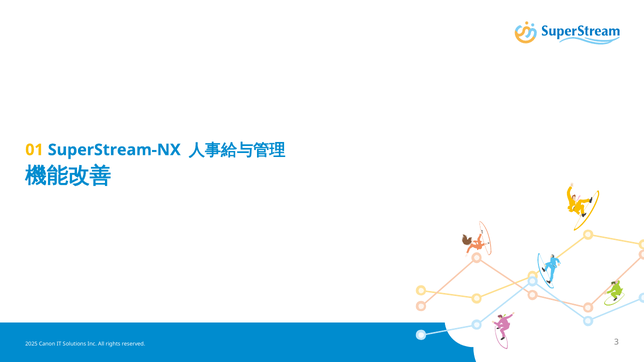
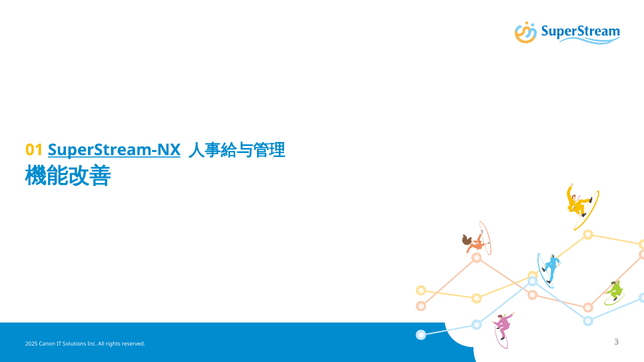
SuperStream-NX underline: none -> present
